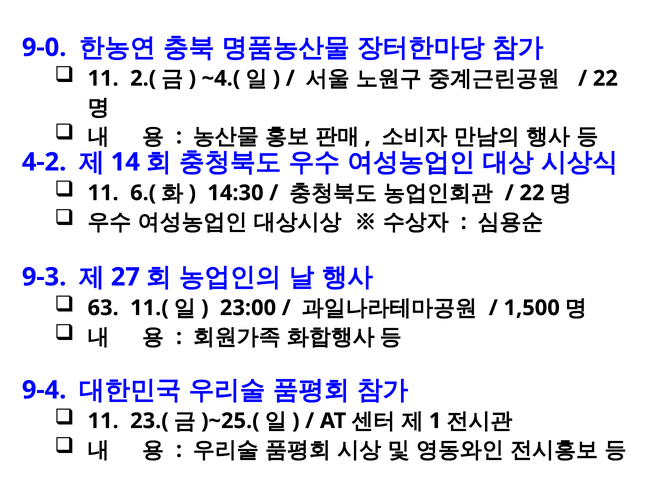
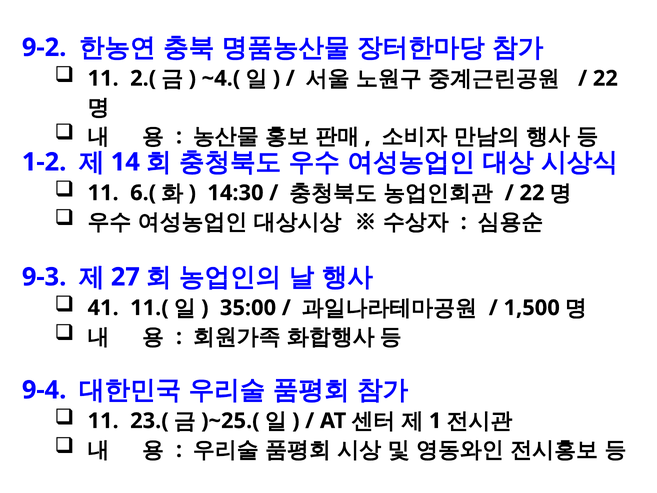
9-0: 9-0 -> 9-2
4-2: 4-2 -> 1-2
63: 63 -> 41
23:00: 23:00 -> 35:00
